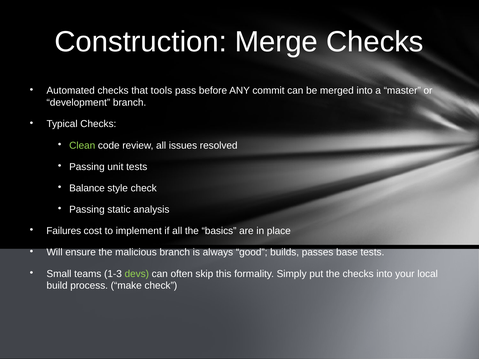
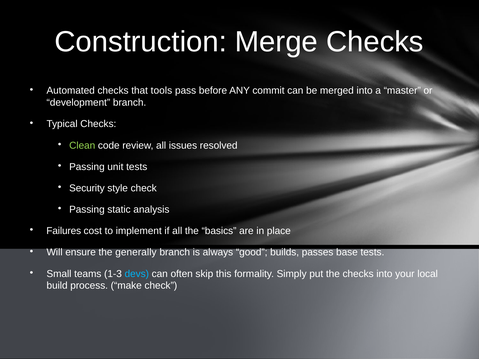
Balance: Balance -> Security
malicious: malicious -> generally
devs colour: light green -> light blue
